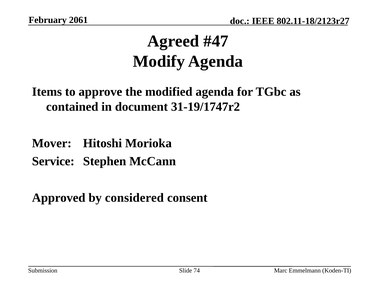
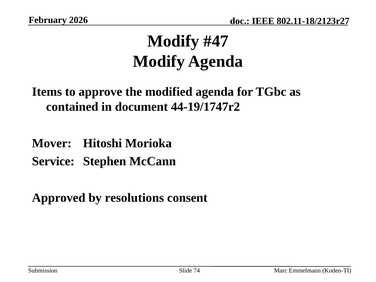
2061: 2061 -> 2026
Agreed at (173, 41): Agreed -> Modify
31-19/1747r2: 31-19/1747r2 -> 44-19/1747r2
considered: considered -> resolutions
